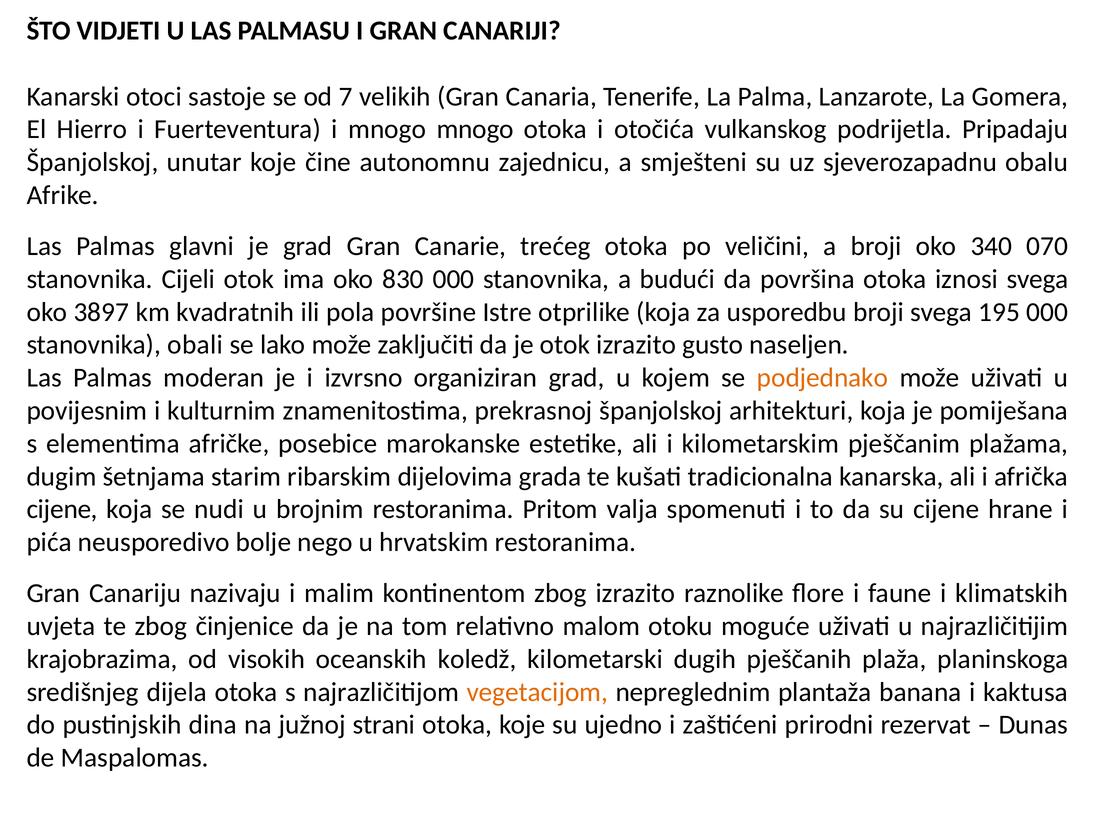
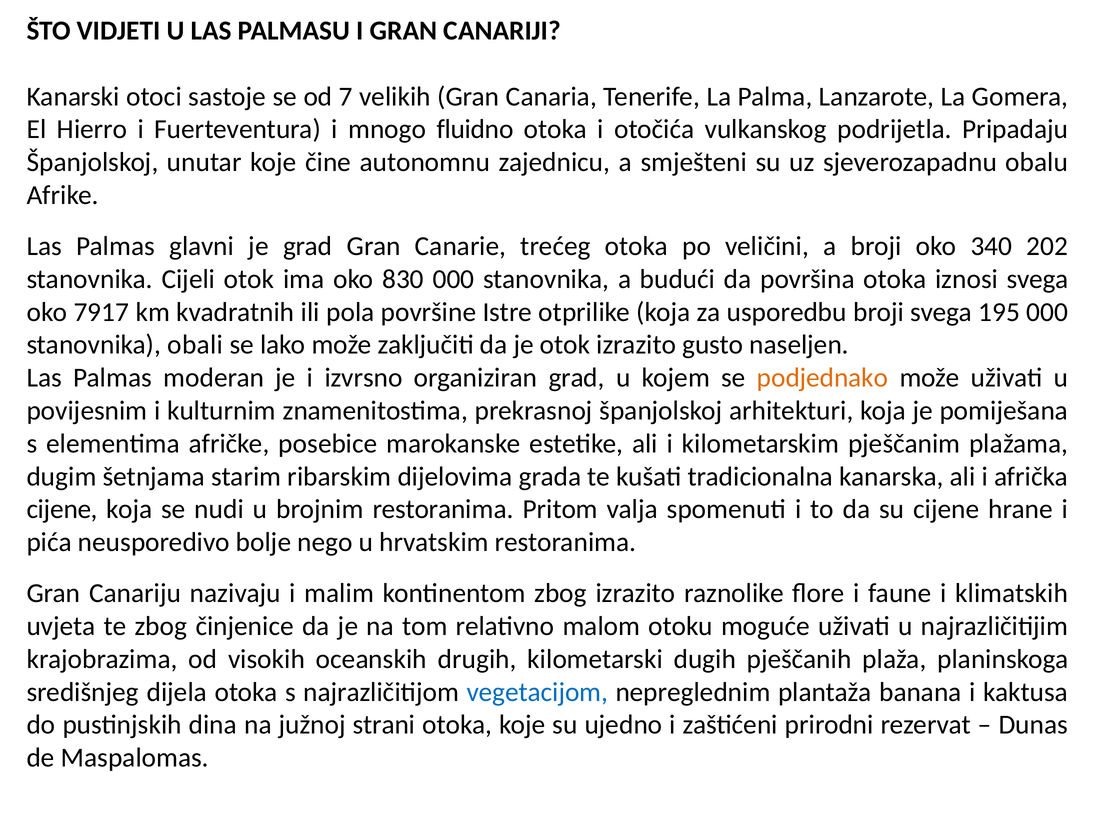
mnogo mnogo: mnogo -> fluidno
070: 070 -> 202
3897: 3897 -> 7917
koledž: koledž -> drugih
vegetacijom colour: orange -> blue
